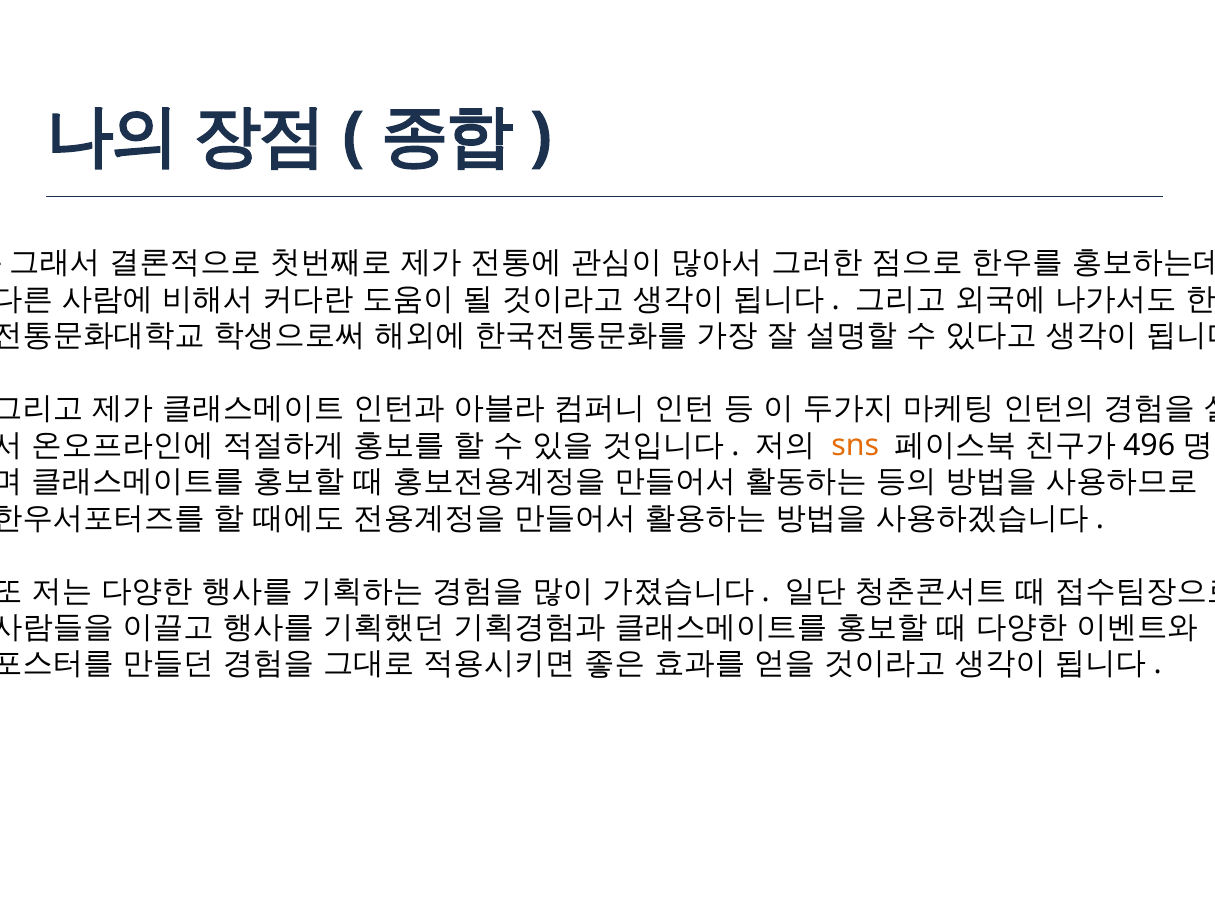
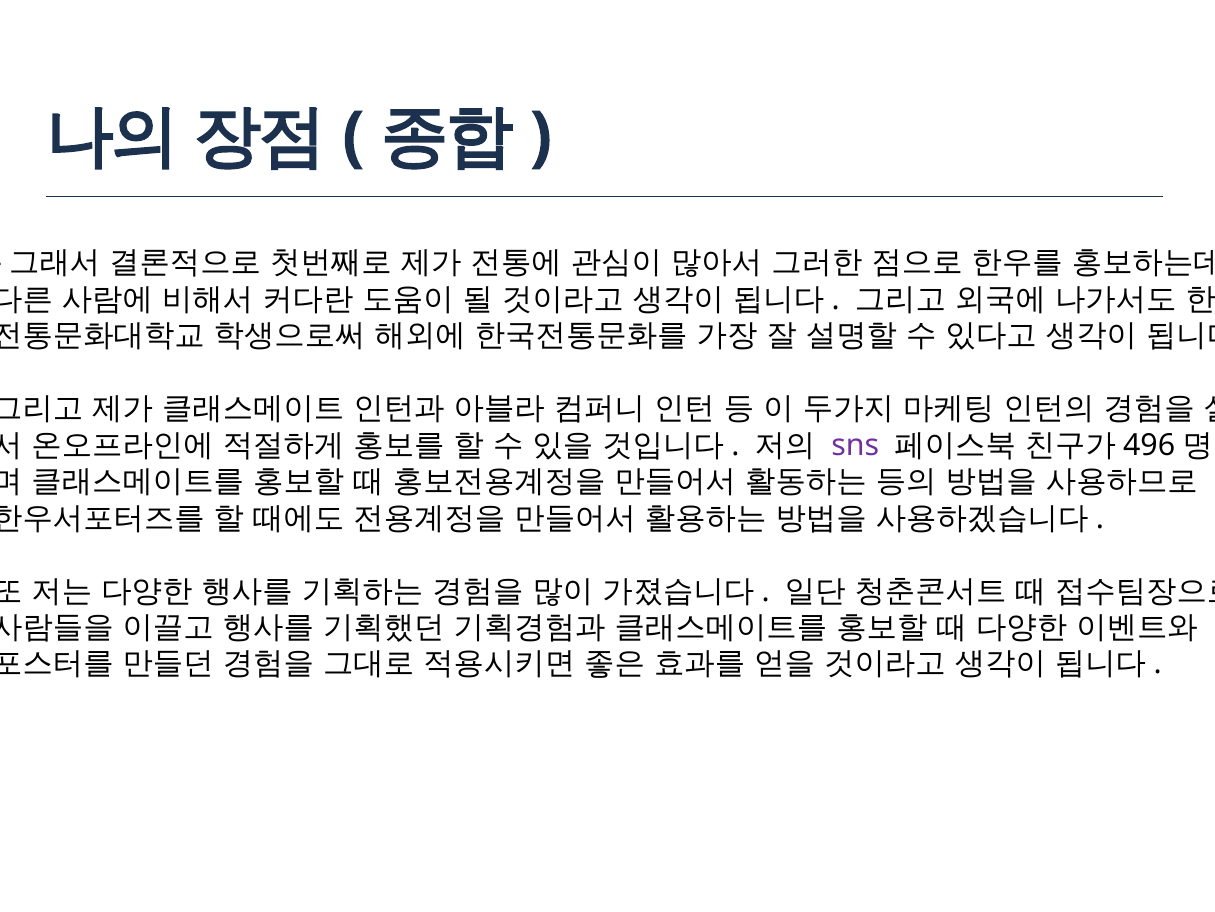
sns colour: orange -> purple
